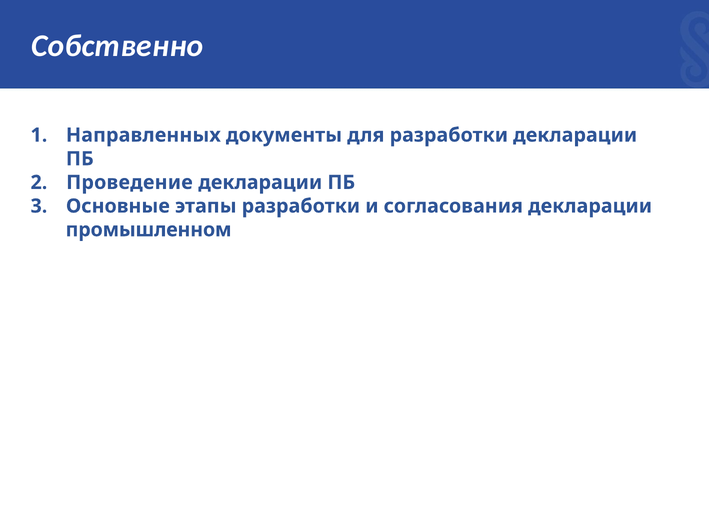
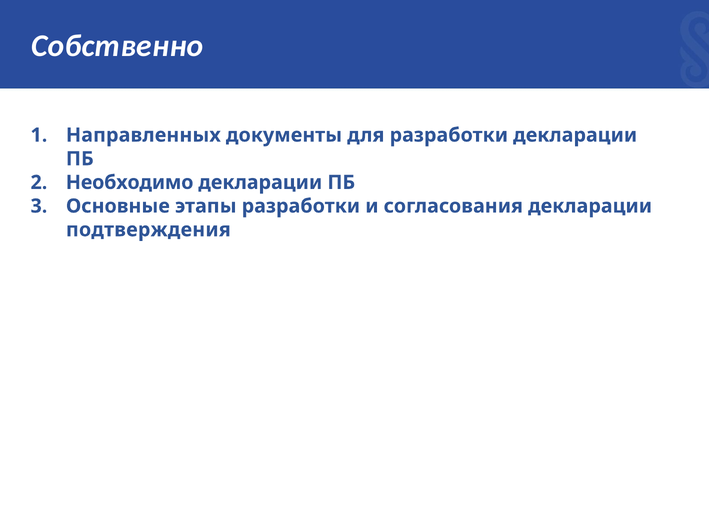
Проведение: Проведение -> Необходимо
промышленном: промышленном -> подтверждения
